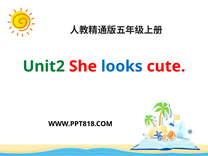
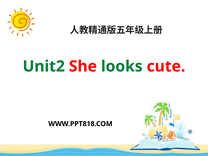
looks colour: blue -> green
